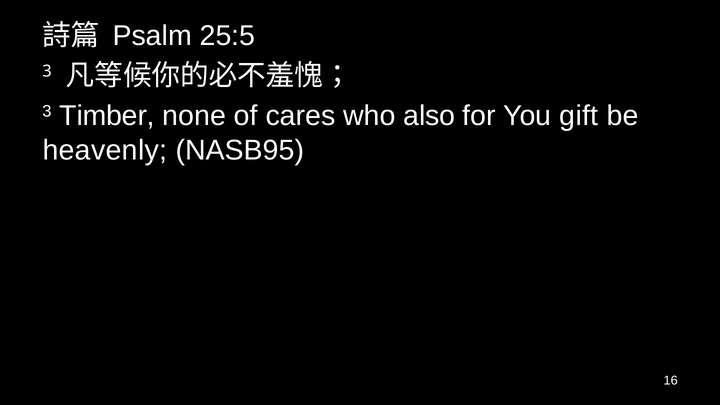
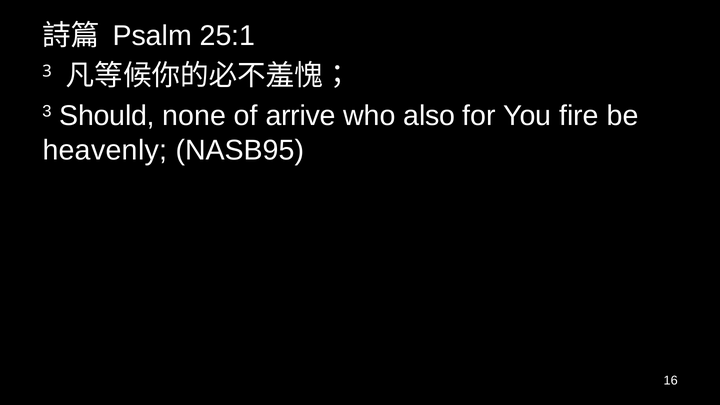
25:5: 25:5 -> 25:1
Timber: Timber -> Should
cares: cares -> arrive
gift: gift -> fire
